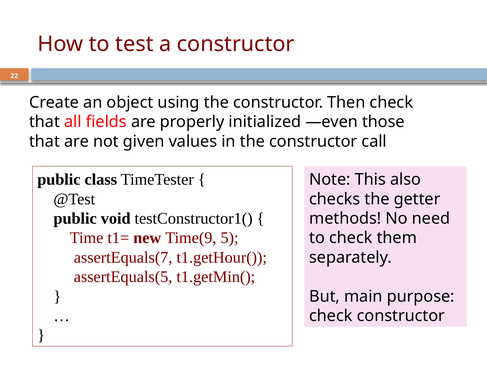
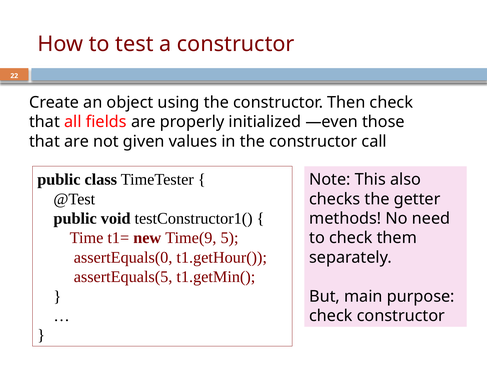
assertEquals(7: assertEquals(7 -> assertEquals(0
